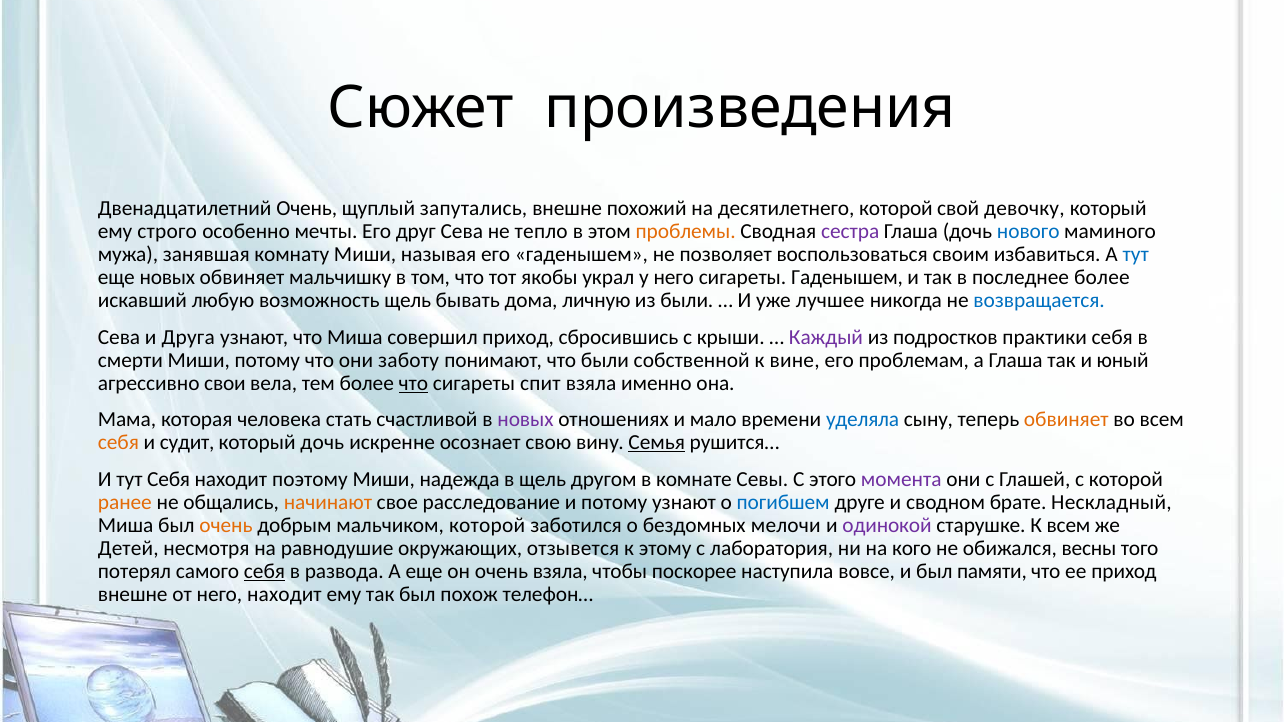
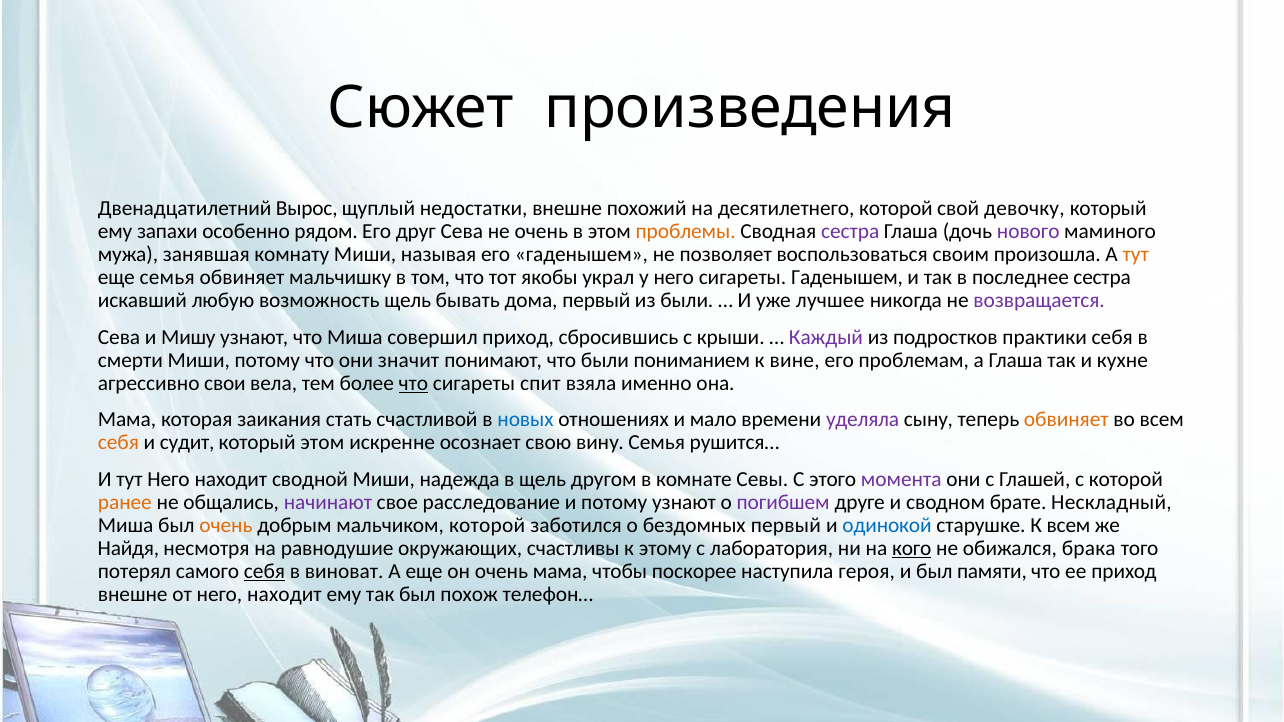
Двенадцатилетний Очень: Очень -> Вырос
запутались: запутались -> недостатки
строго: строго -> запахи
мечты: мечты -> рядом
не тепло: тепло -> очень
нового colour: blue -> purple
избавиться: избавиться -> произошла
тут at (1136, 255) colour: blue -> orange
еще новых: новых -> семья
последнее более: более -> сестра
дома личную: личную -> первый
возвращается colour: blue -> purple
Друга: Друга -> Мишу
заботу: заботу -> значит
собственной: собственной -> пониманием
юный: юный -> кухне
человека: человека -> заикания
новых at (525, 420) colour: purple -> blue
уделяла colour: blue -> purple
который дочь: дочь -> этом
Семья at (657, 443) underline: present -> none
тут Себя: Себя -> Него
поэтому: поэтому -> сводной
начинают colour: orange -> purple
погибшем colour: blue -> purple
бездомных мелочи: мелочи -> первый
одинокой colour: purple -> blue
Детей: Детей -> Найдя
отзывется: отзывется -> счастливы
кого underline: none -> present
весны: весны -> брака
развода: развода -> виноват
очень взяла: взяла -> мама
вовсе: вовсе -> героя
